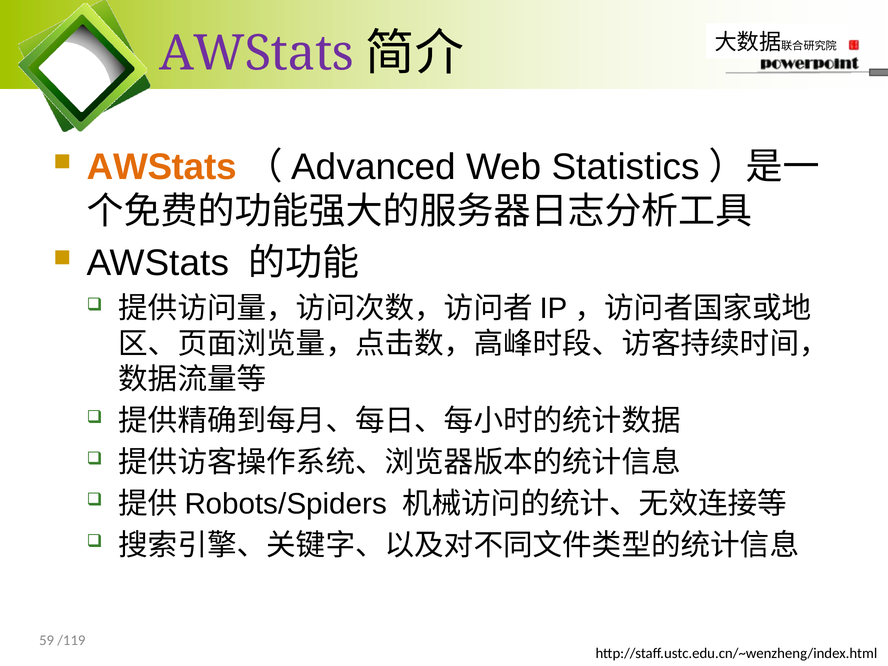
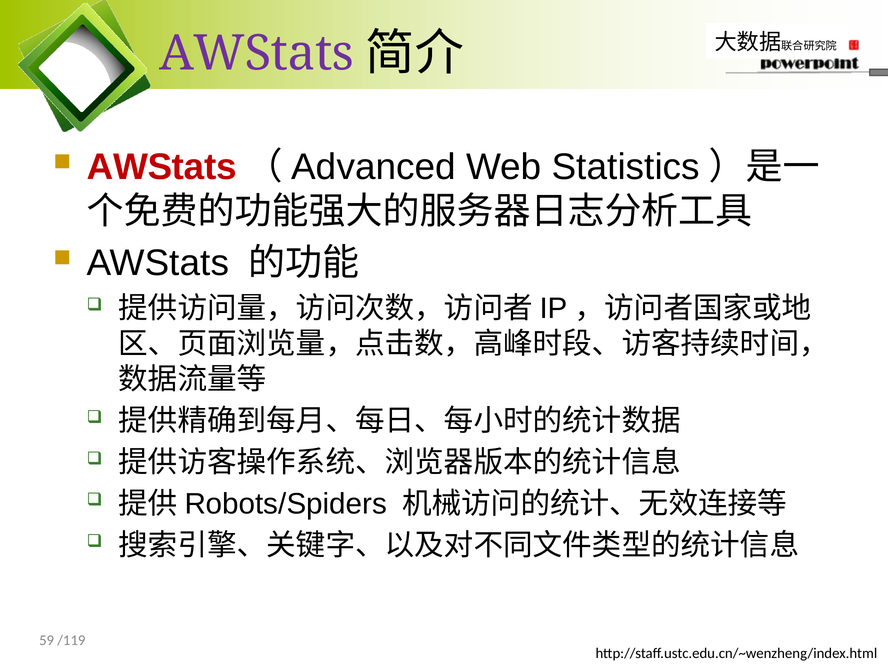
AWStats at (162, 167) colour: orange -> red
